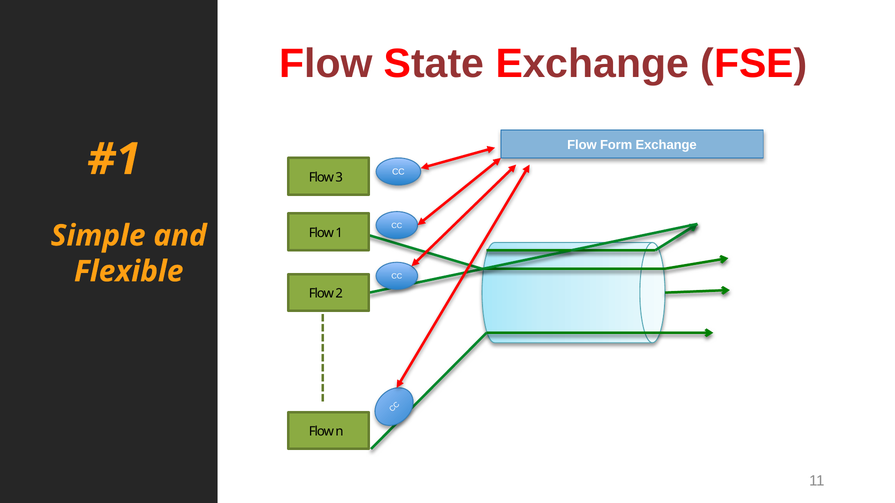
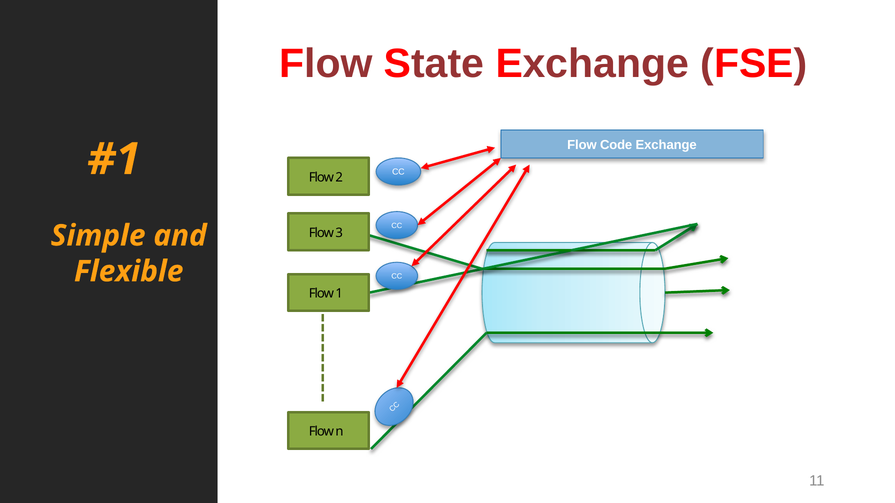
Form: Form -> Code
3: 3 -> 2
1: 1 -> 3
2: 2 -> 1
